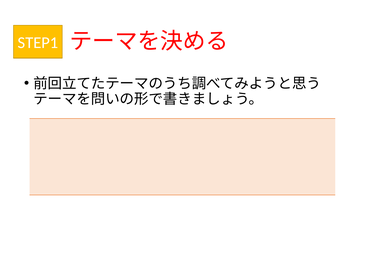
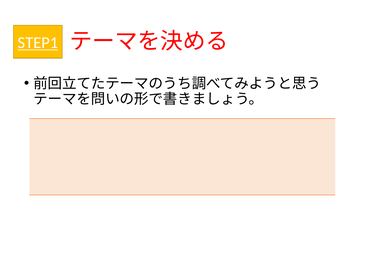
STEP1 underline: none -> present
